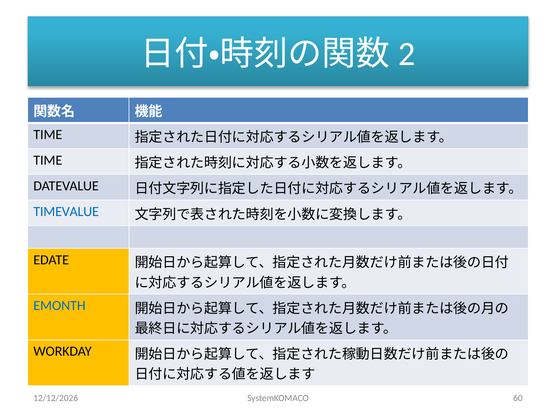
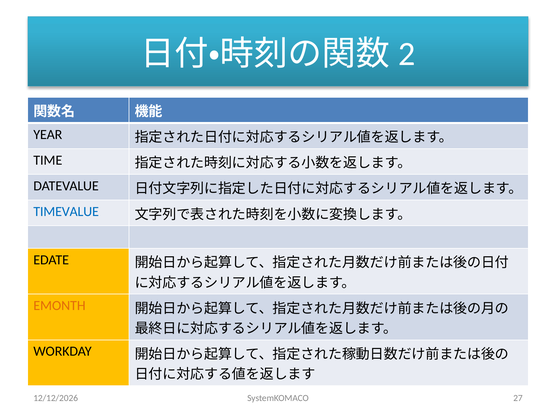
TIME at (48, 134): TIME -> YEAR
EMONTH colour: blue -> orange
60: 60 -> 27
